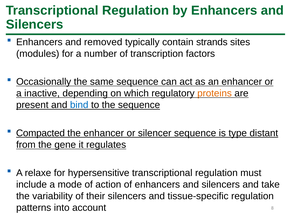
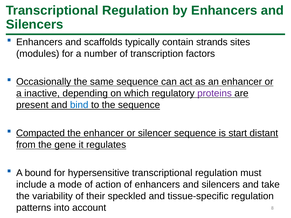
removed: removed -> scaffolds
proteins colour: orange -> purple
type: type -> start
relaxe: relaxe -> bound
their silencers: silencers -> speckled
